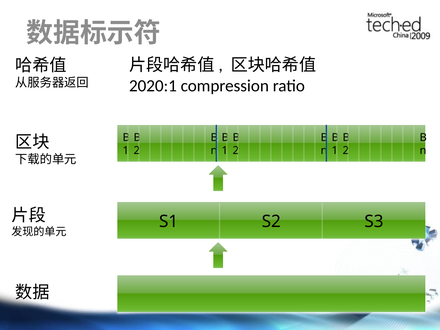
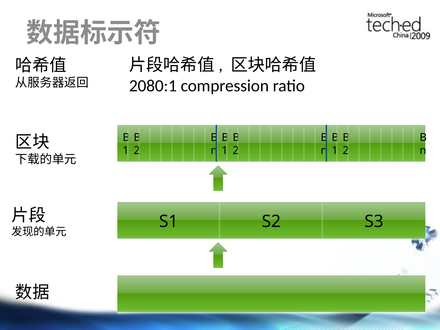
2020:1: 2020:1 -> 2080:1
